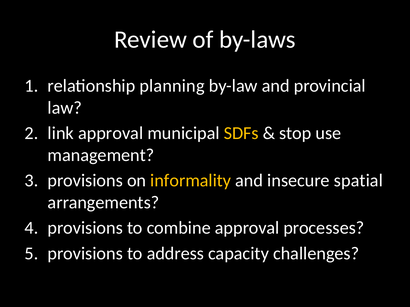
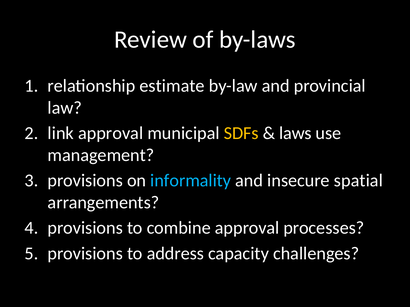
planning: planning -> estimate
stop: stop -> laws
informality colour: yellow -> light blue
